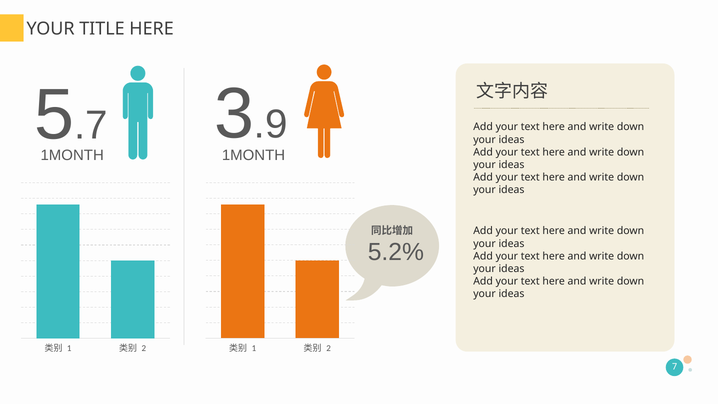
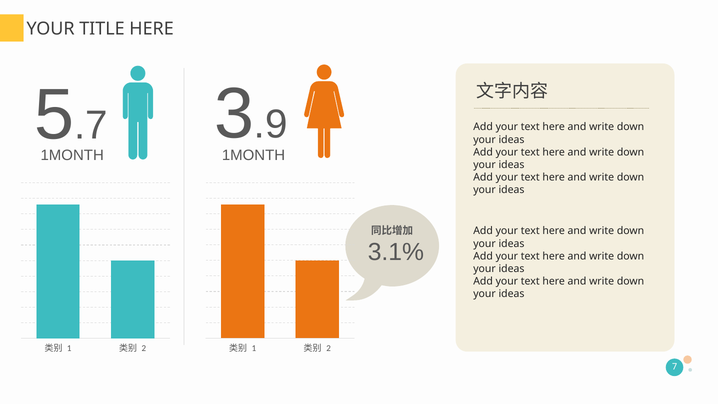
5.2%: 5.2% -> 3.1%
